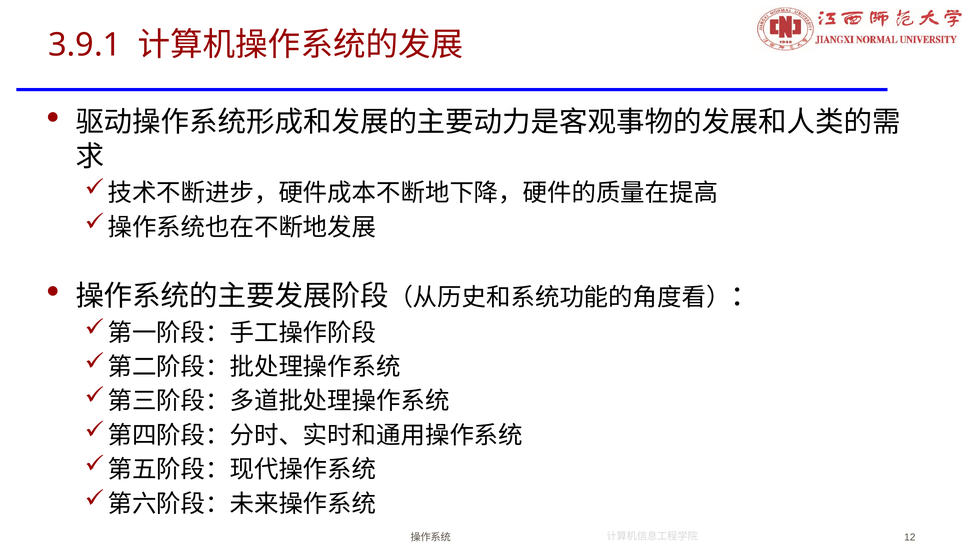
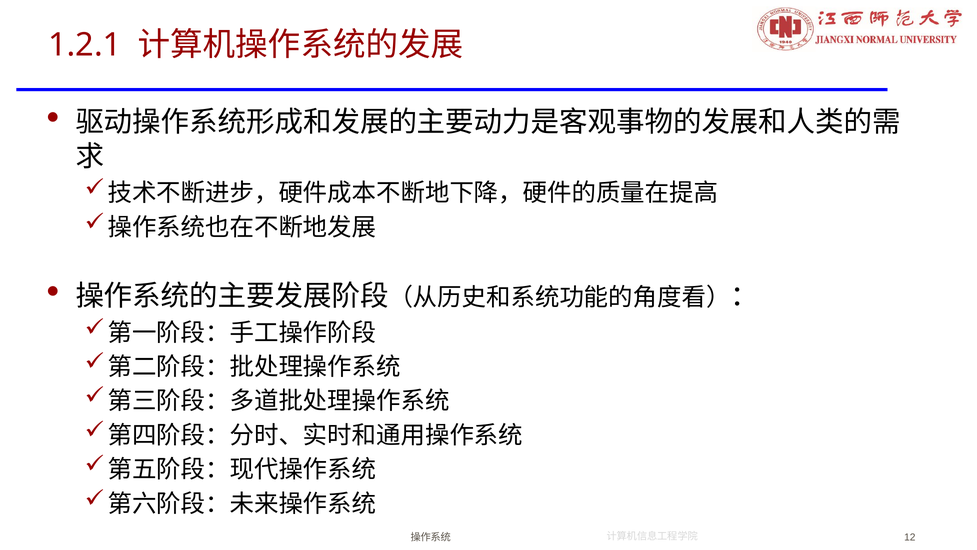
3.9.1: 3.9.1 -> 1.2.1
